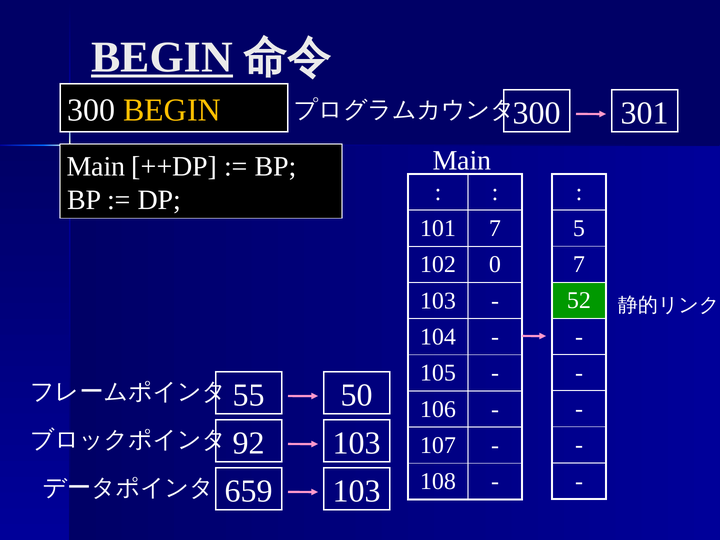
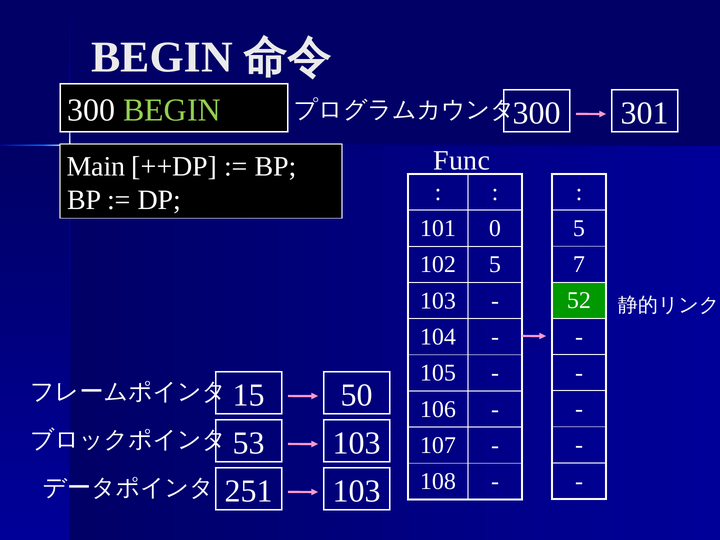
BEGIN at (162, 57) underline: present -> none
BEGIN at (172, 110) colour: yellow -> light green
Main at (462, 160): Main -> Func
101 7: 7 -> 0
102 0: 0 -> 5
55: 55 -> 15
92: 92 -> 53
659: 659 -> 251
